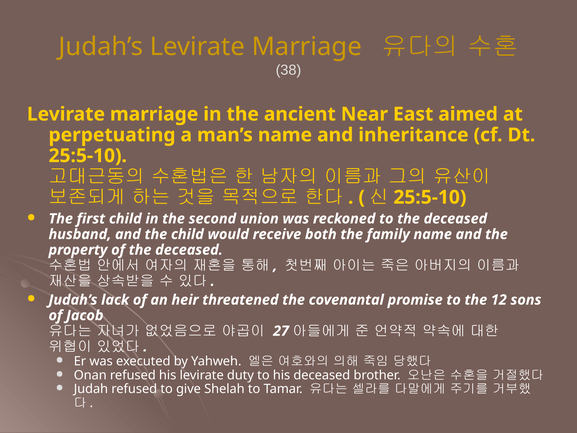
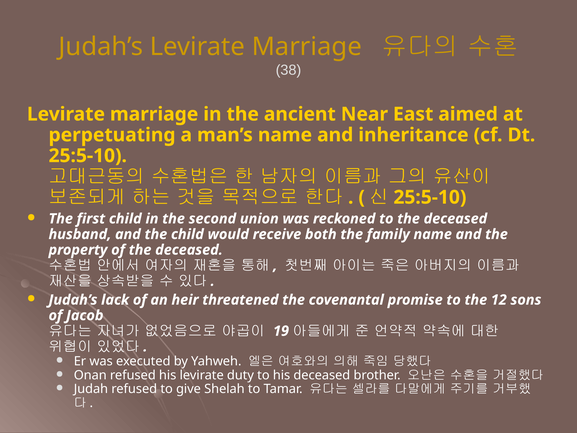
27: 27 -> 19
